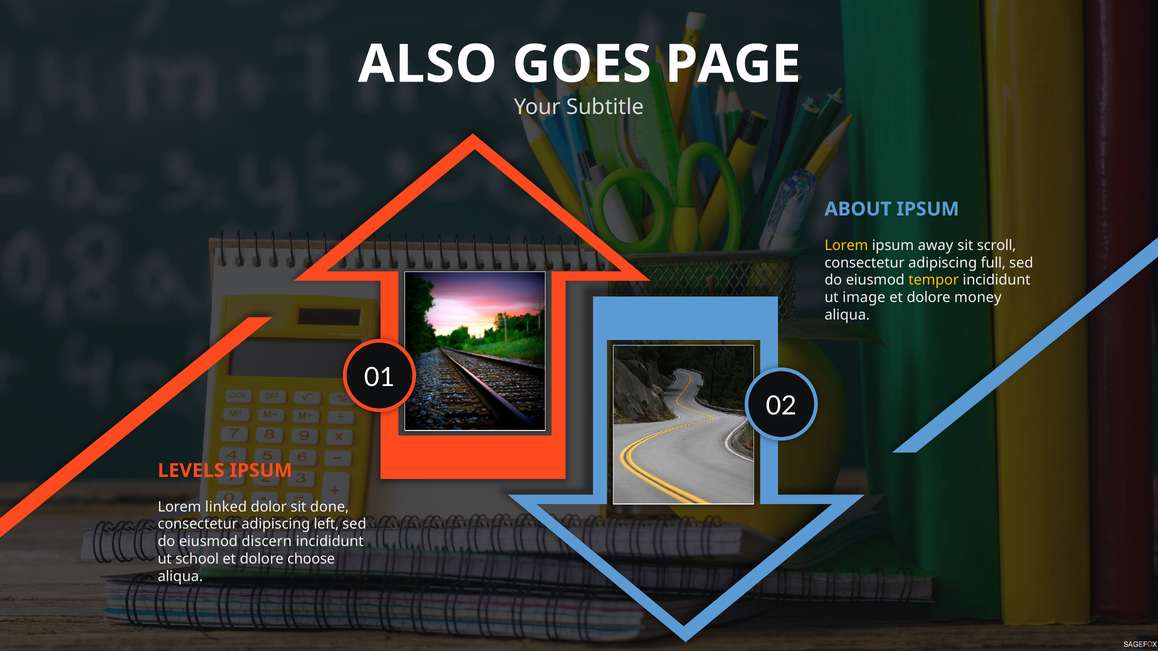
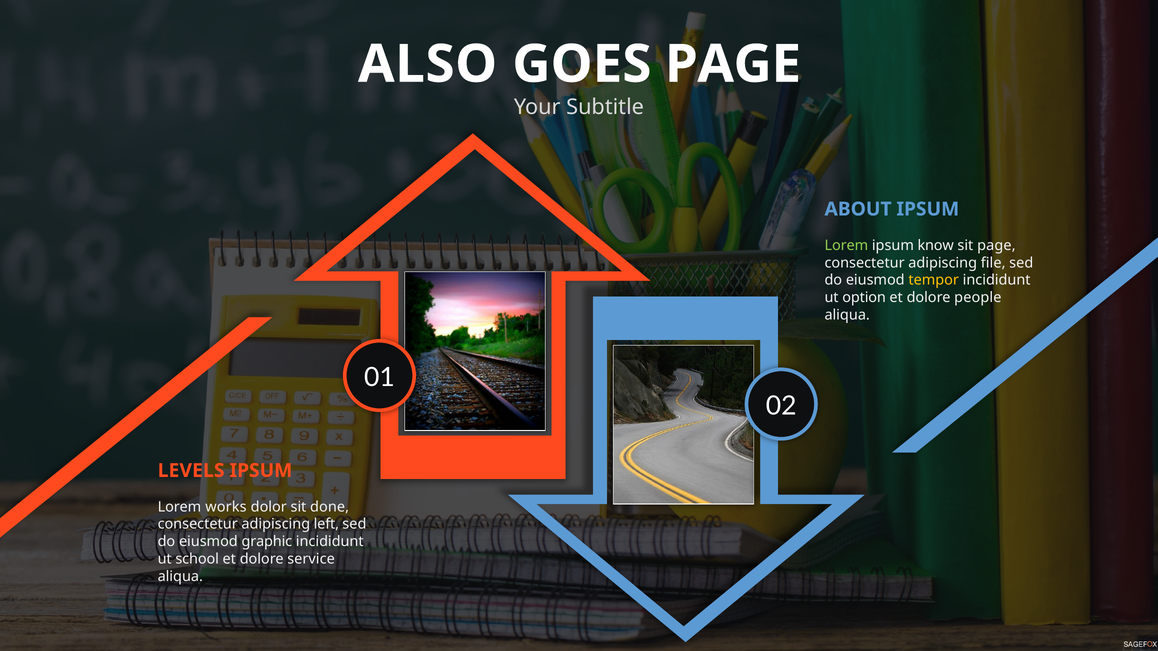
Lorem at (846, 246) colour: yellow -> light green
away: away -> know
sit scroll: scroll -> page
full: full -> file
image: image -> option
money: money -> people
linked: linked -> works
discern: discern -> graphic
choose: choose -> service
